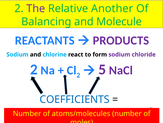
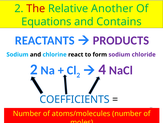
The colour: purple -> red
Balancing: Balancing -> Equations
Molecule: Molecule -> Contains
5: 5 -> 4
